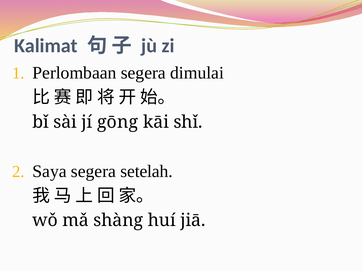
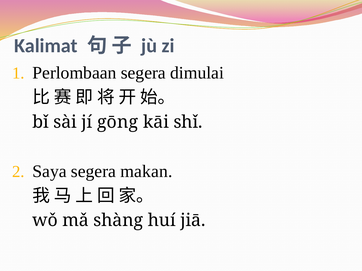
setelah: setelah -> makan
